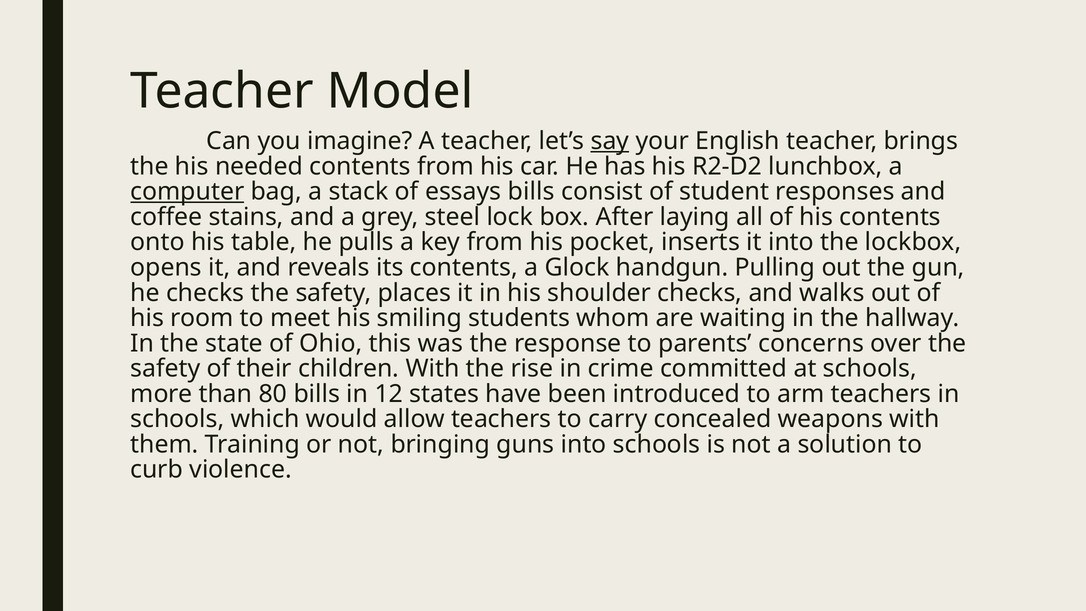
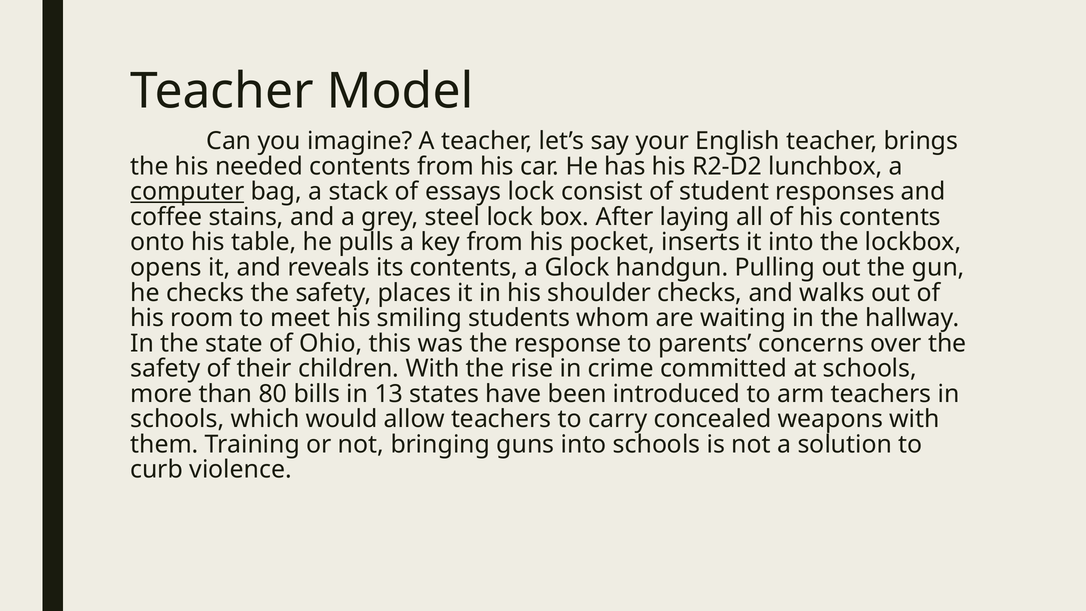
say underline: present -> none
essays bills: bills -> lock
12: 12 -> 13
